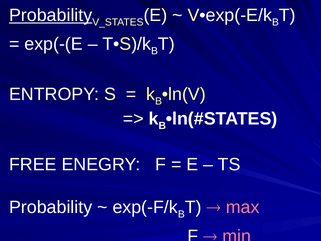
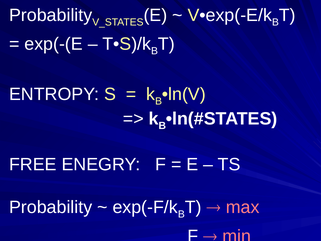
Probability at (51, 15) underline: present -> none
